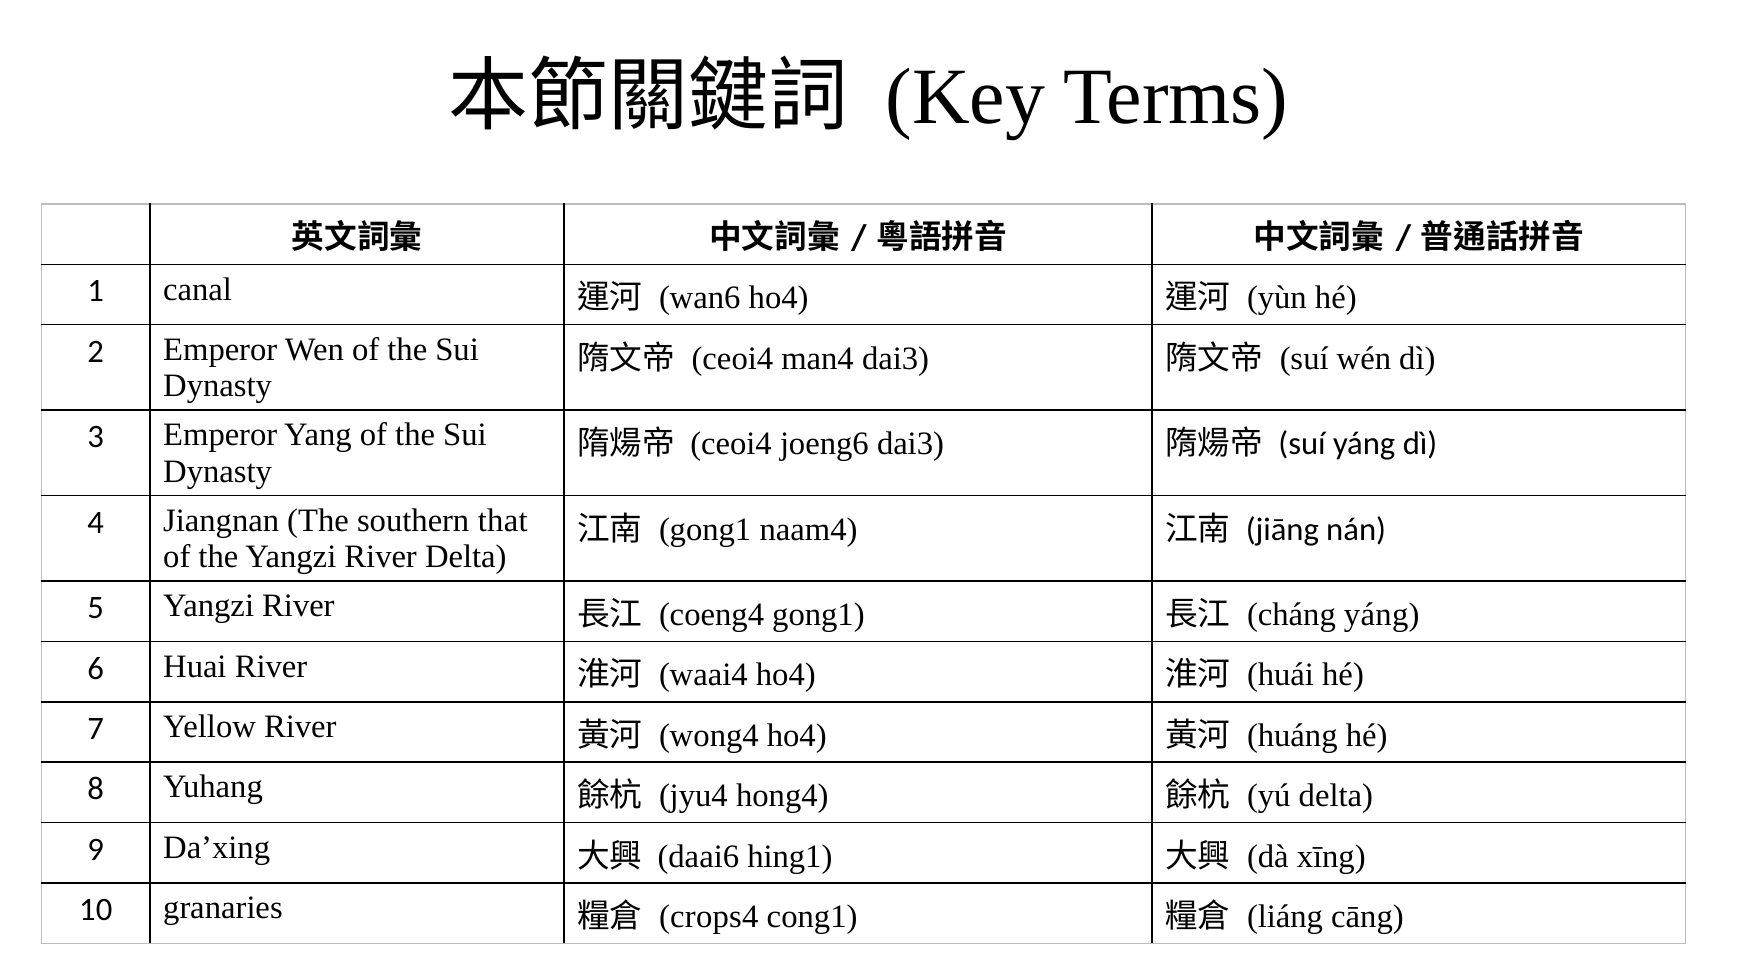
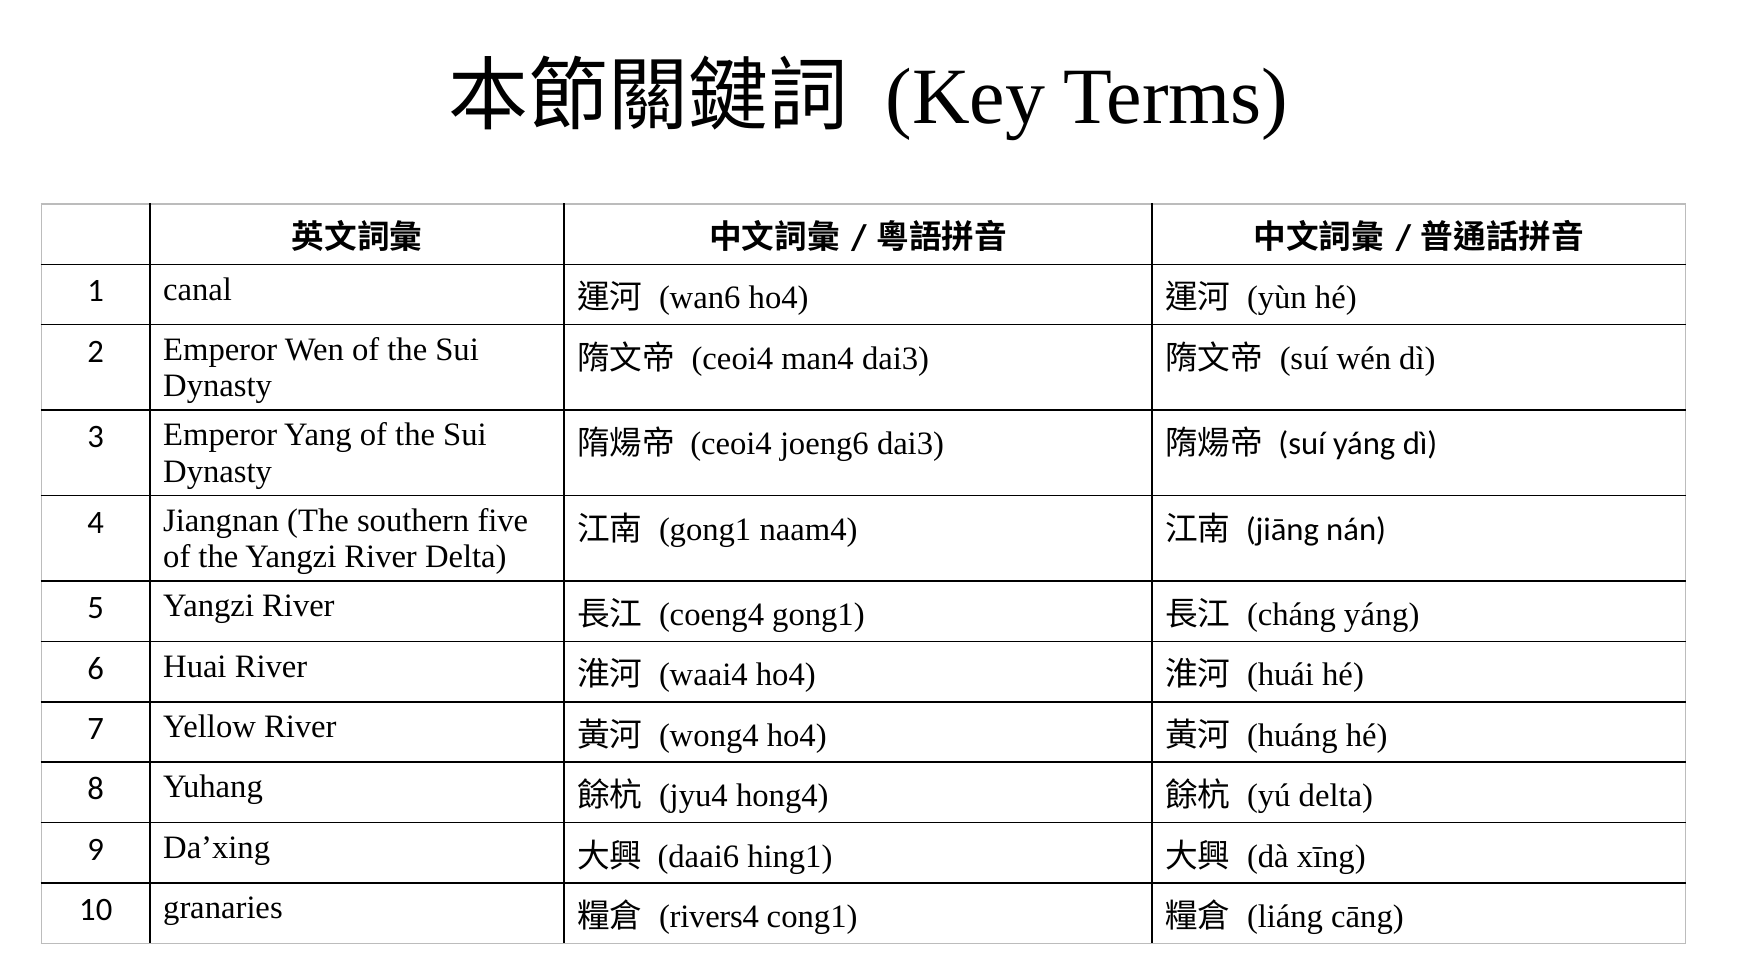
that: that -> five
crops4: crops4 -> rivers4
